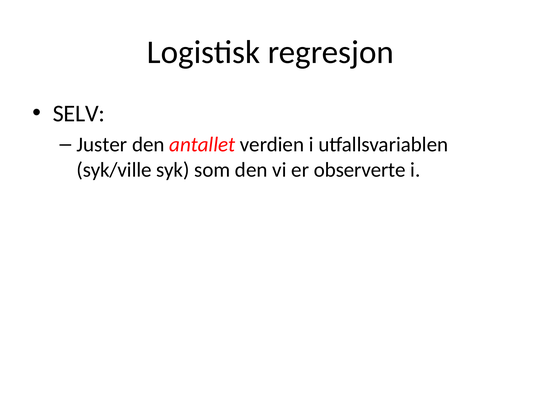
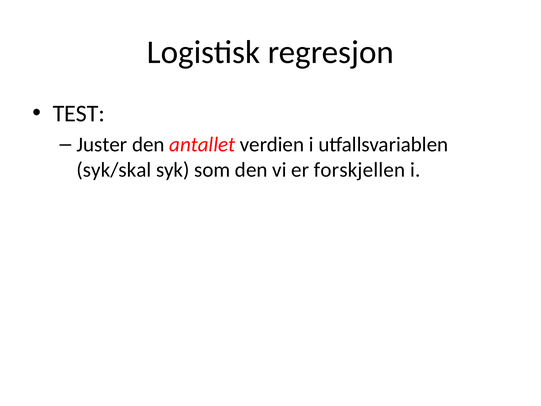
SELV: SELV -> TEST
syk/ville: syk/ville -> syk/skal
observerte: observerte -> forskjellen
